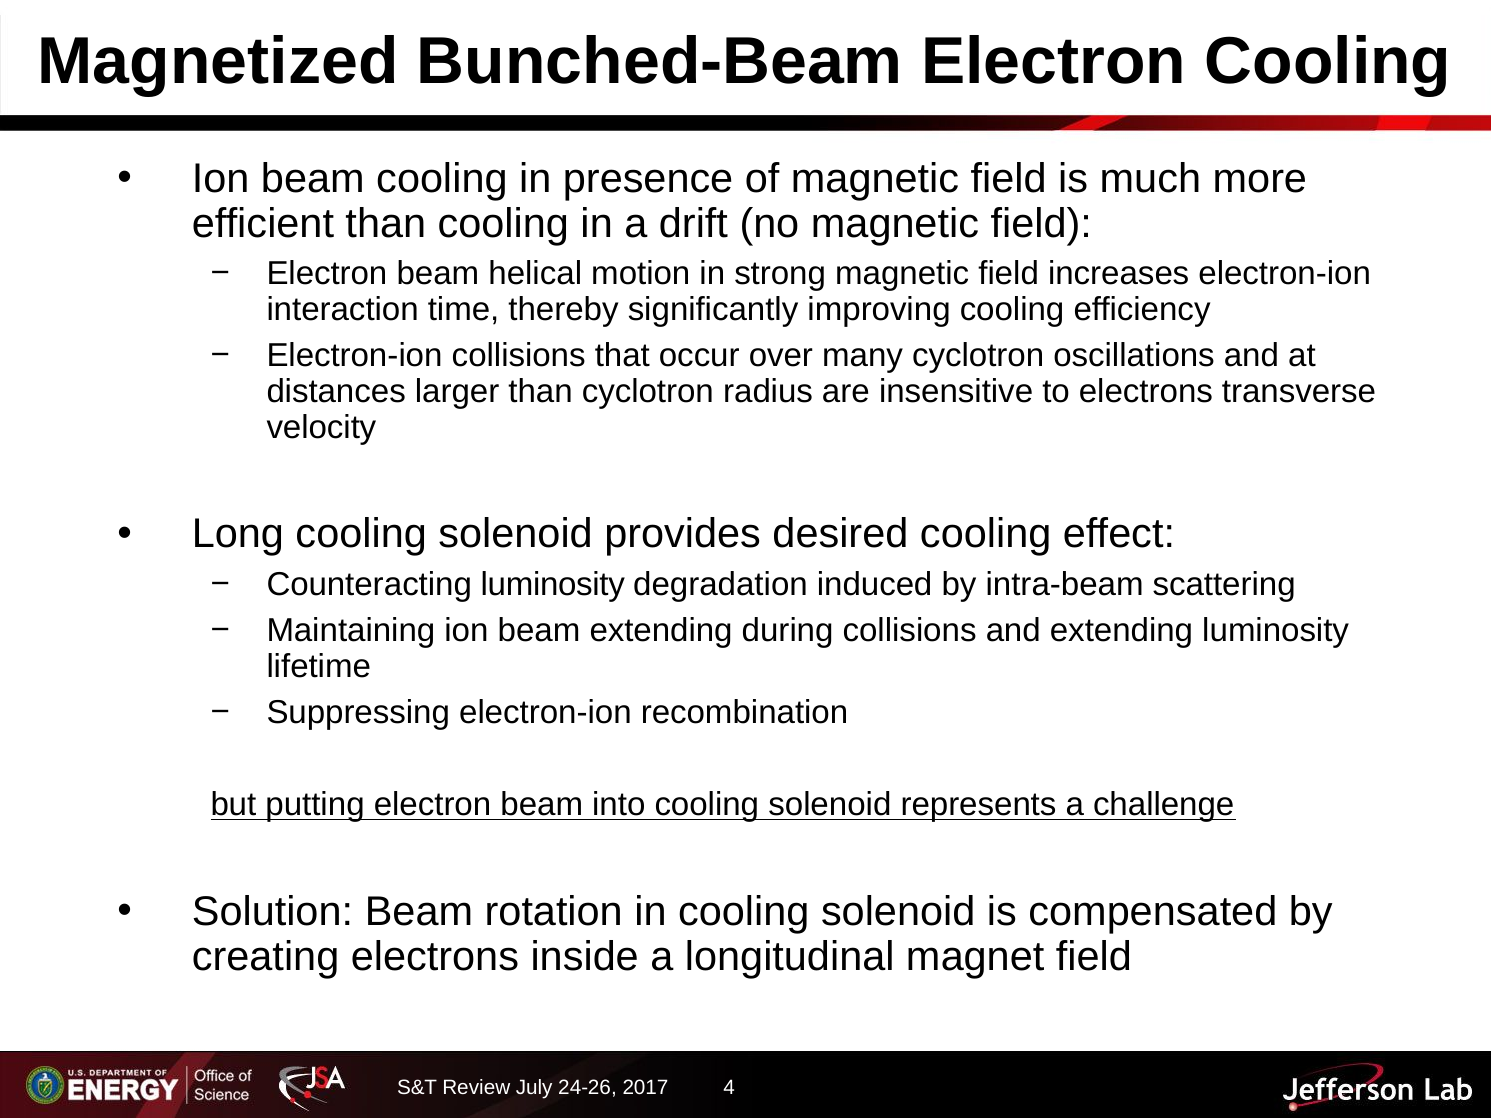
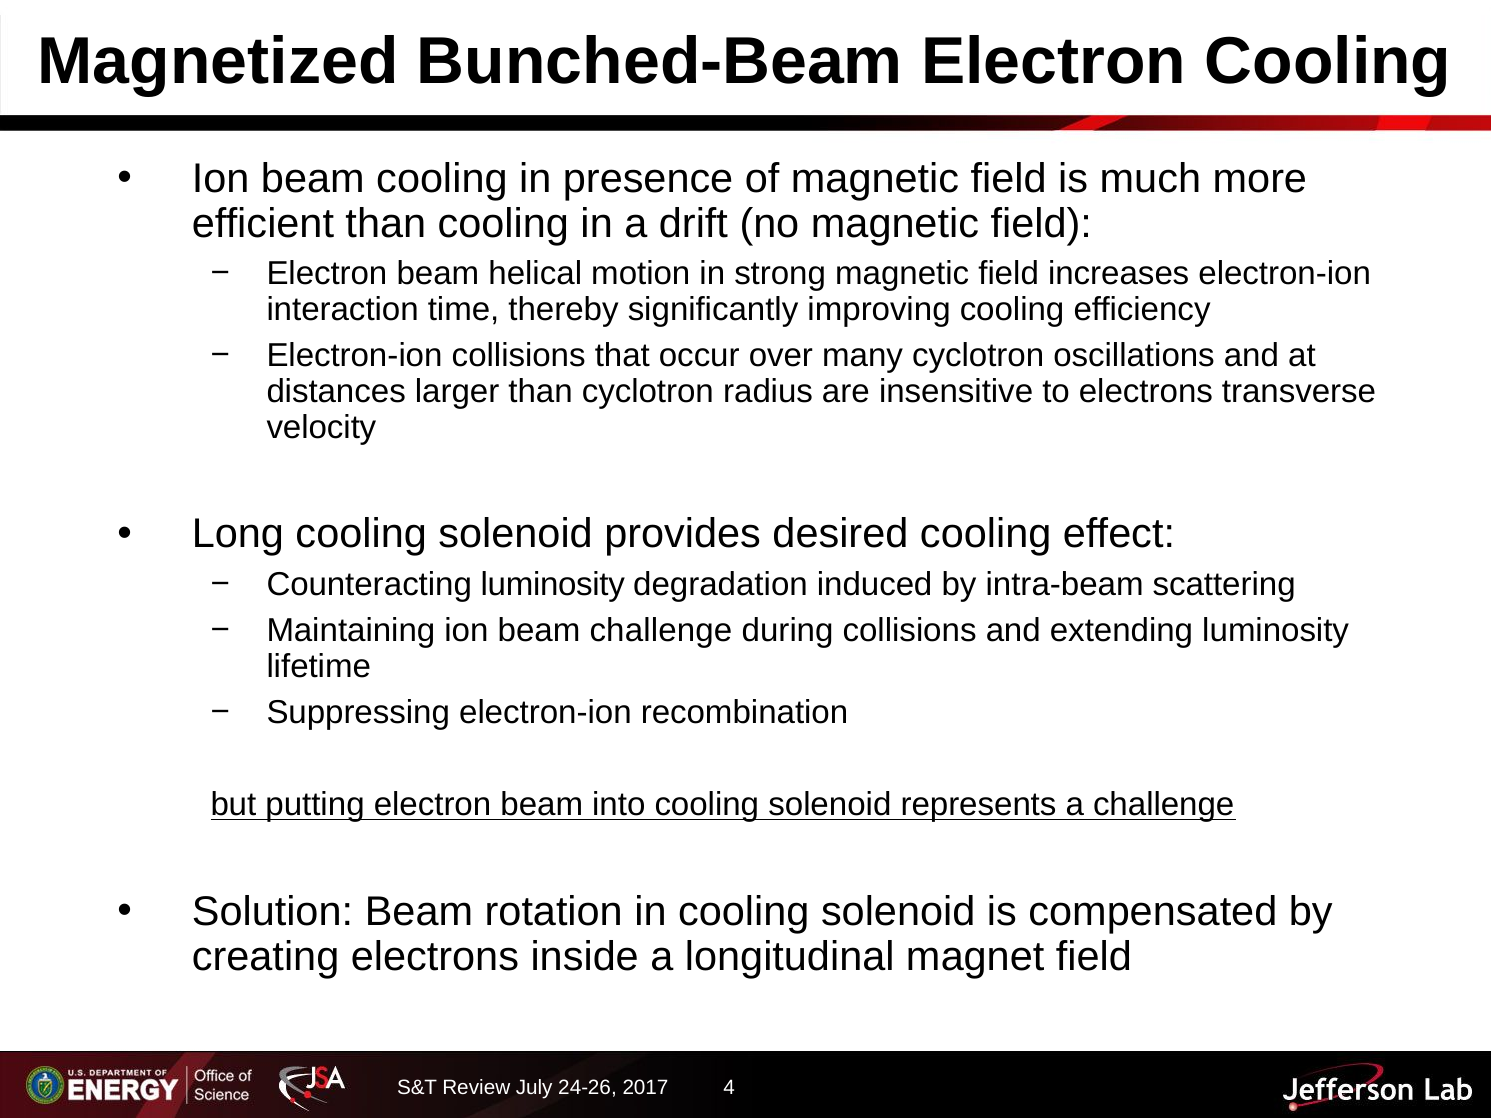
beam extending: extending -> challenge
